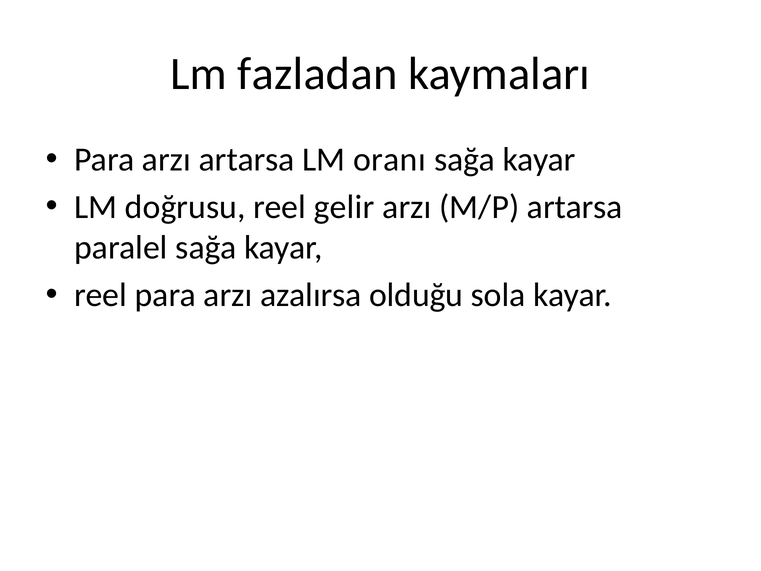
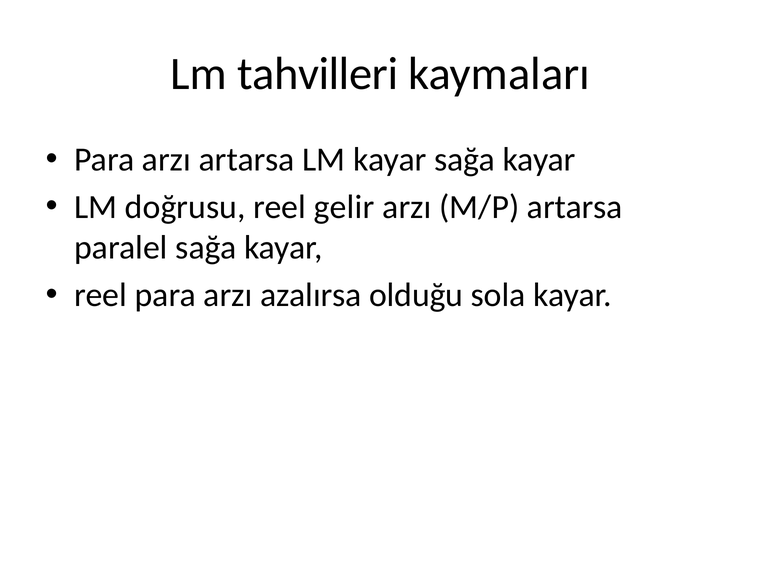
fazladan: fazladan -> tahvilleri
LM oranı: oranı -> kayar
